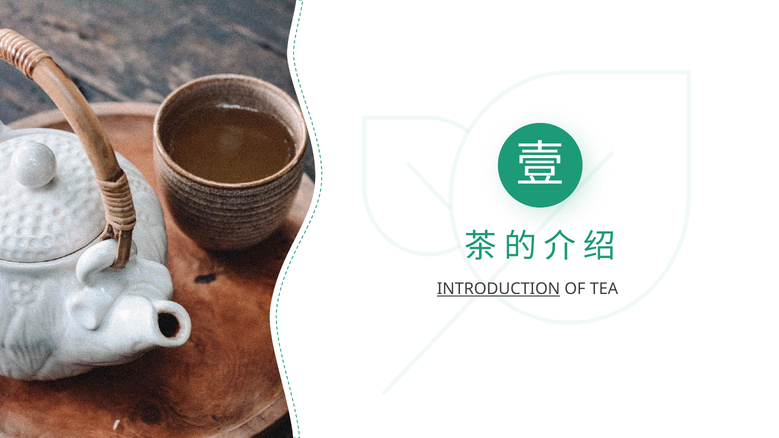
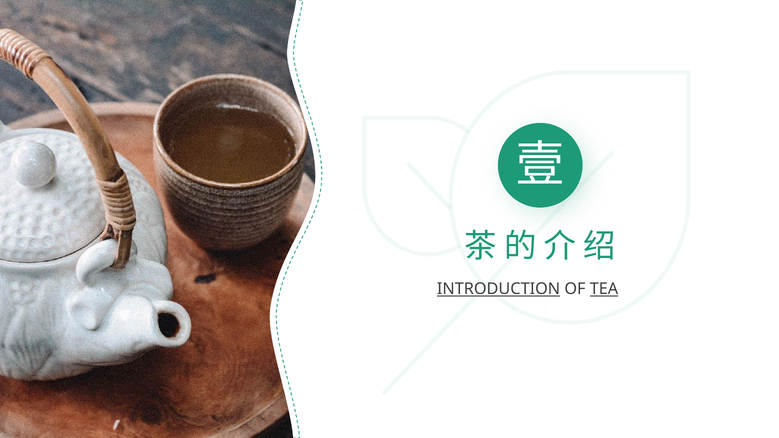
TEA underline: none -> present
